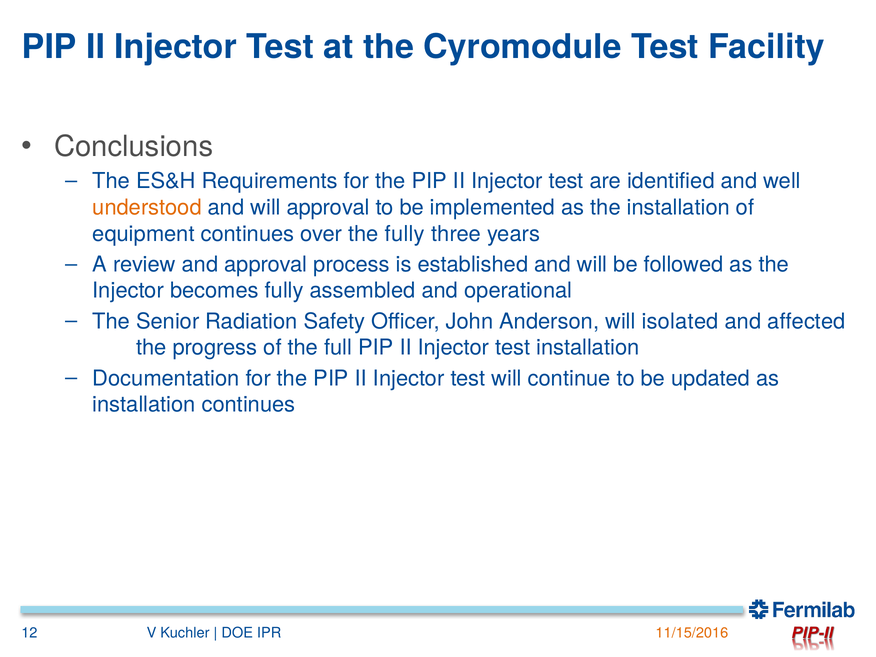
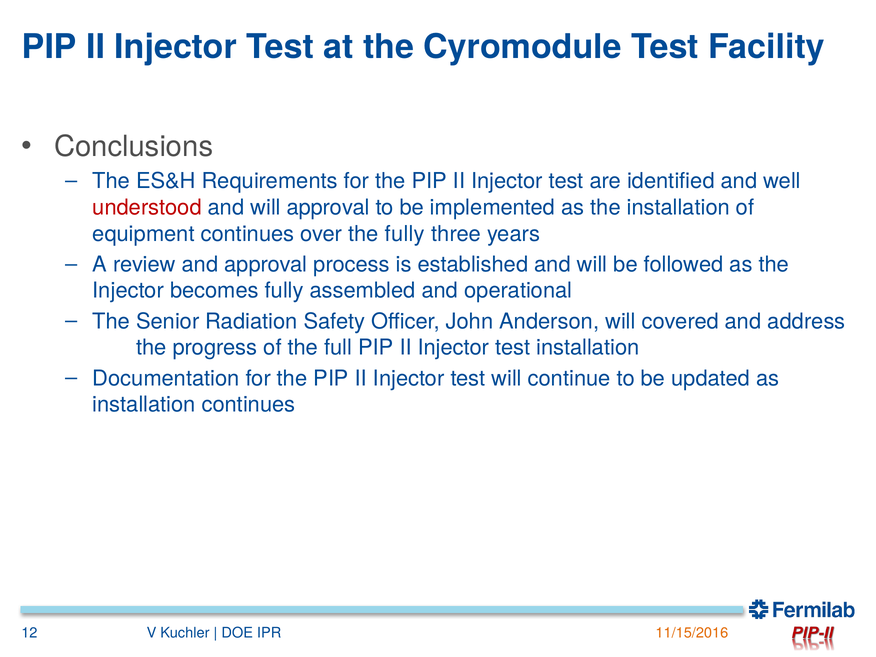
understood colour: orange -> red
isolated: isolated -> covered
affected: affected -> address
